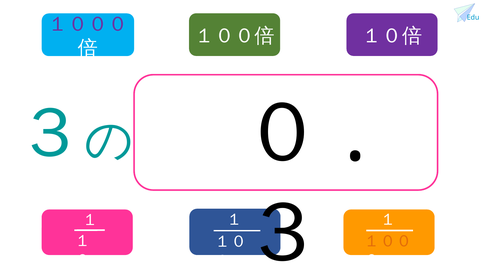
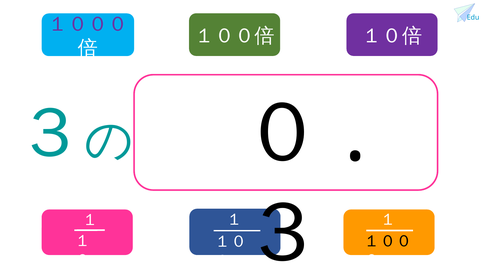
１００ colour: orange -> black
